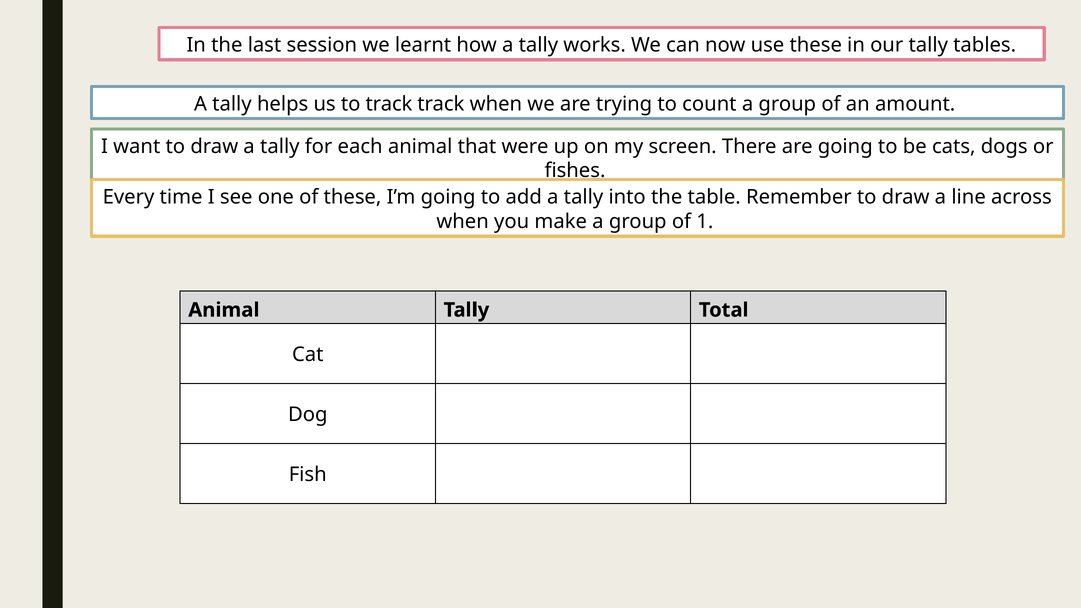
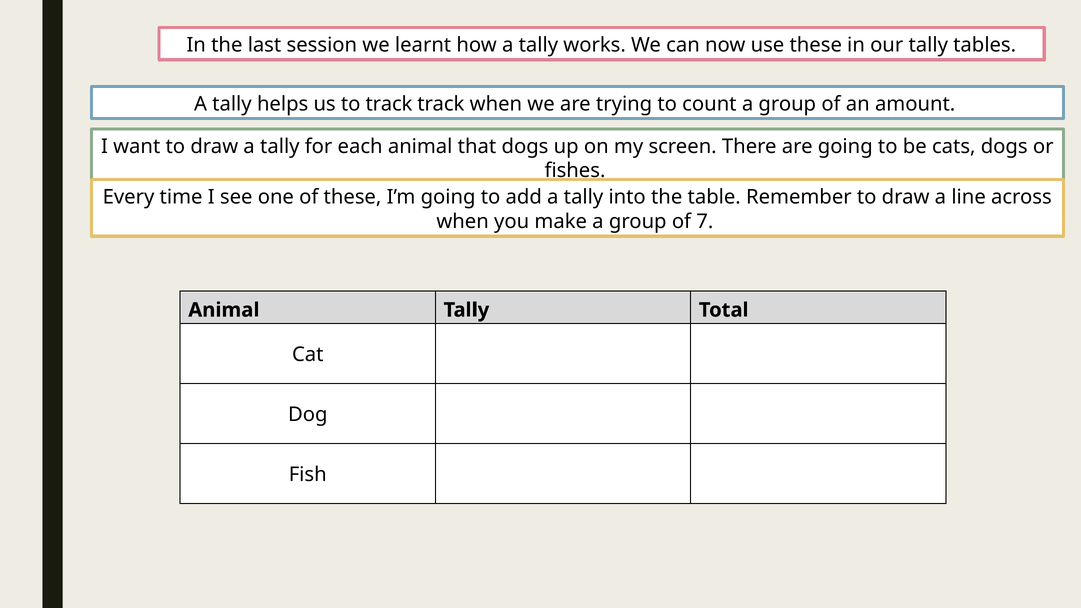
that were: were -> dogs
1: 1 -> 7
